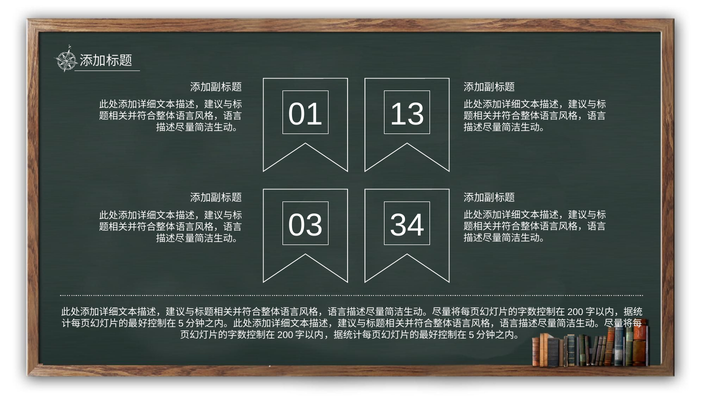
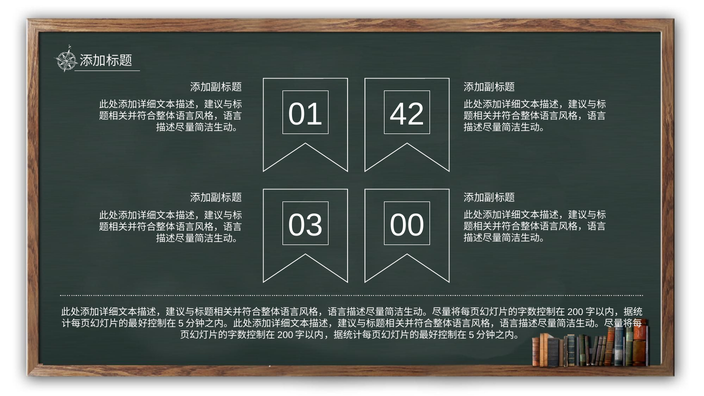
13: 13 -> 42
34: 34 -> 00
